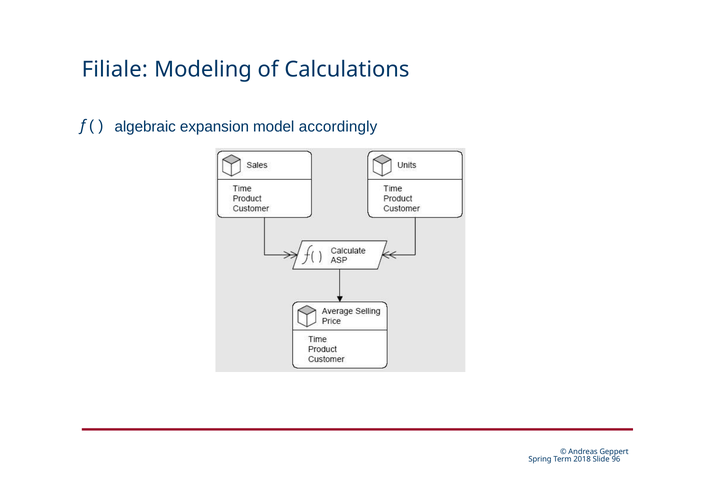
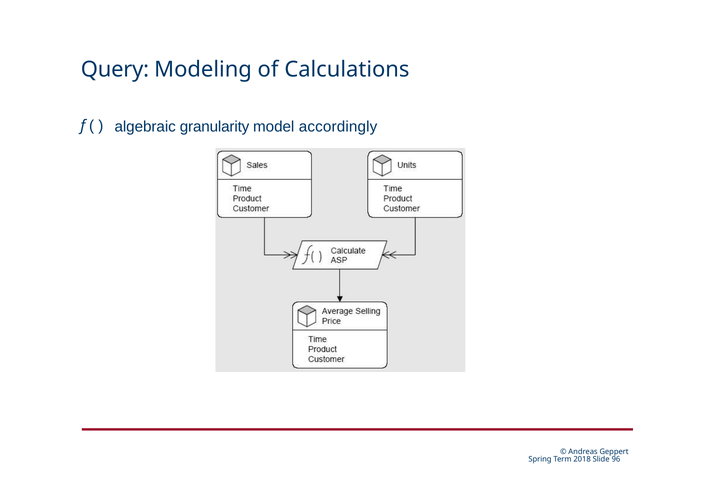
Filiale: Filiale -> Query
expansion: expansion -> granularity
